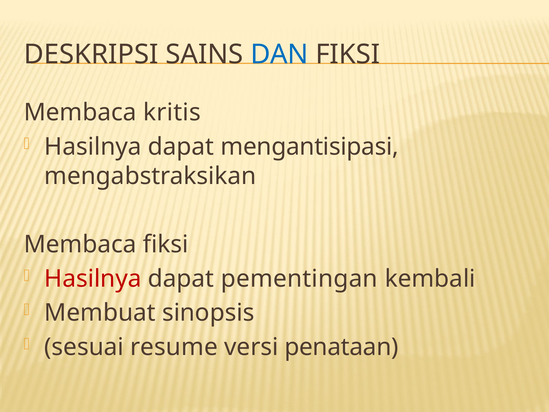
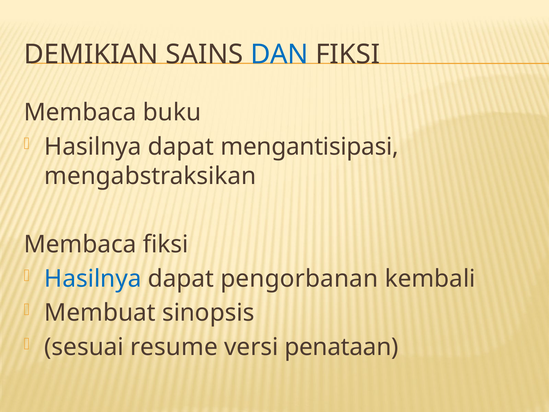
DESKRIPSI: DESKRIPSI -> DEMIKIAN
kritis: kritis -> buku
Hasilnya at (93, 278) colour: red -> blue
pementingan: pementingan -> pengorbanan
